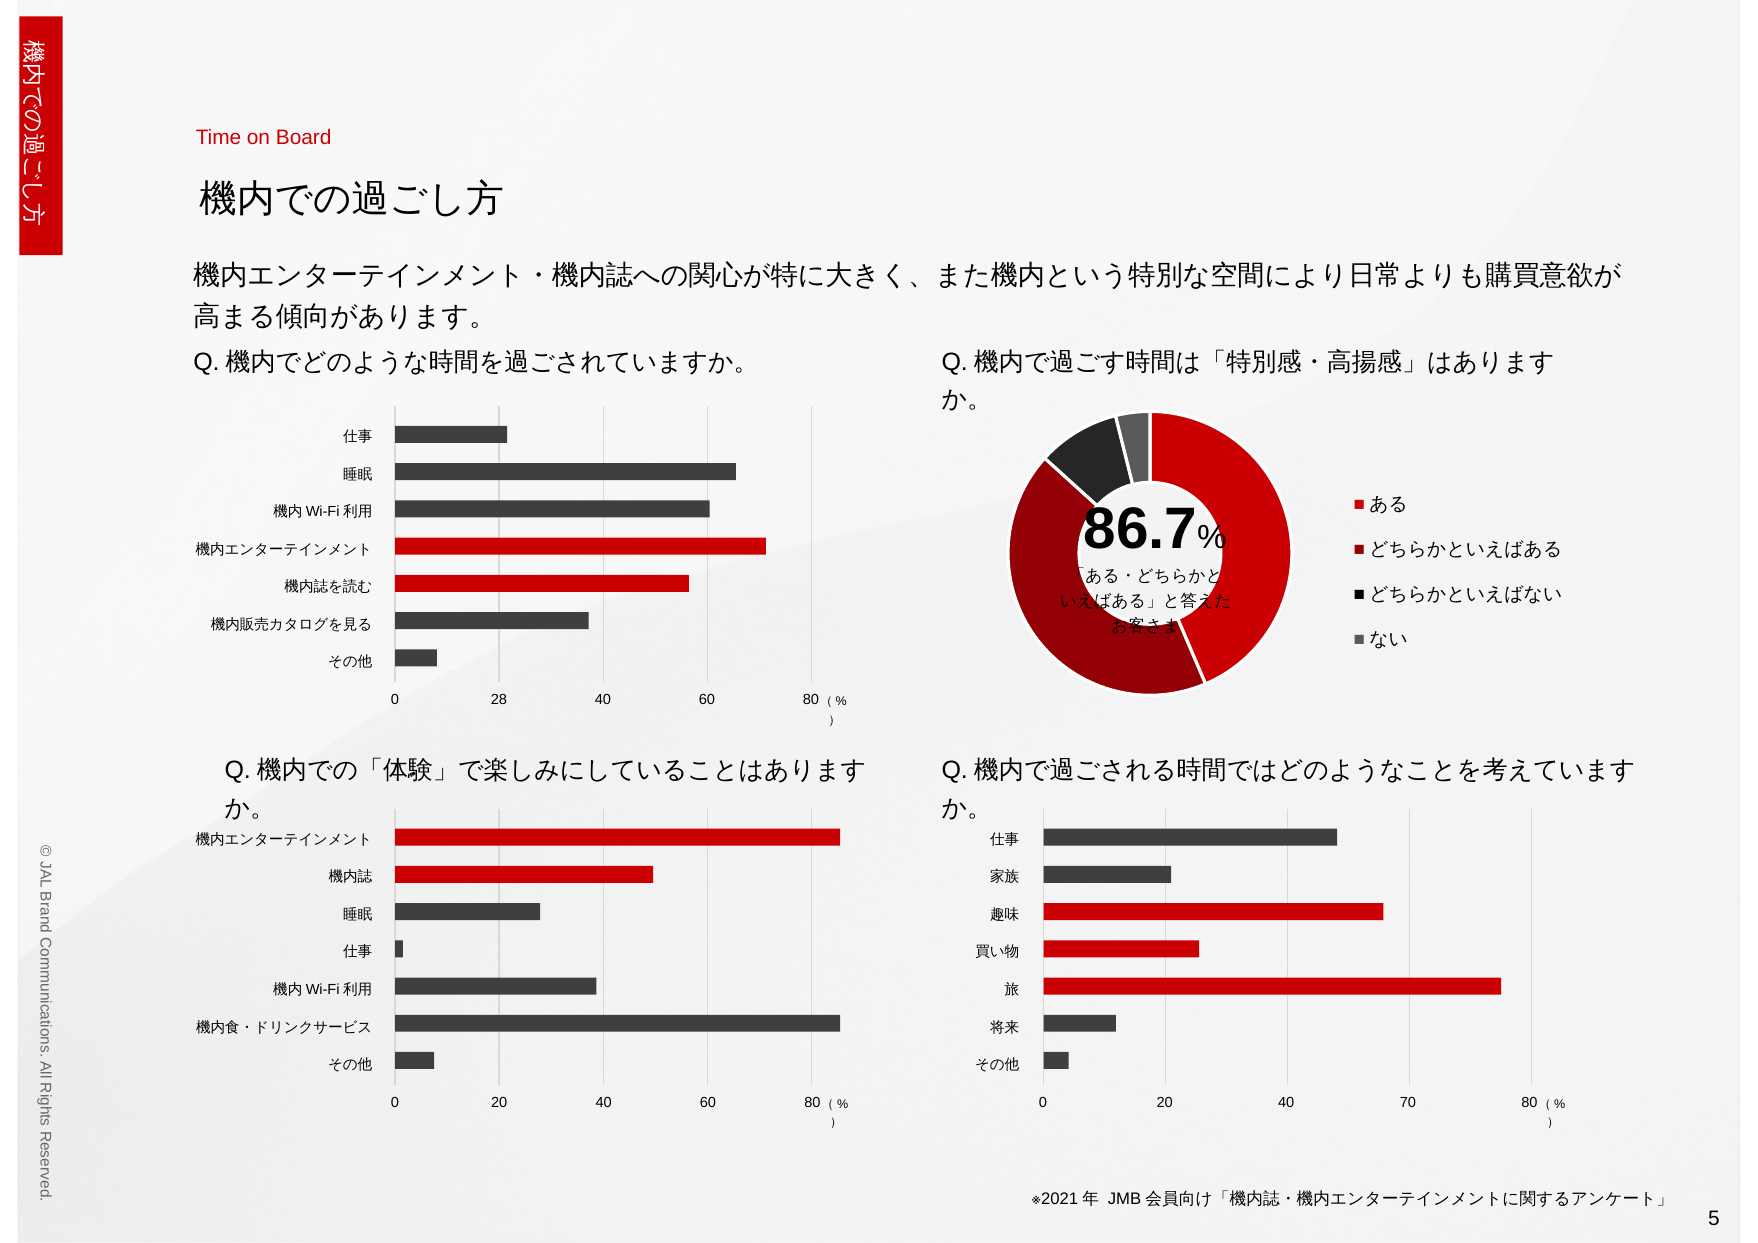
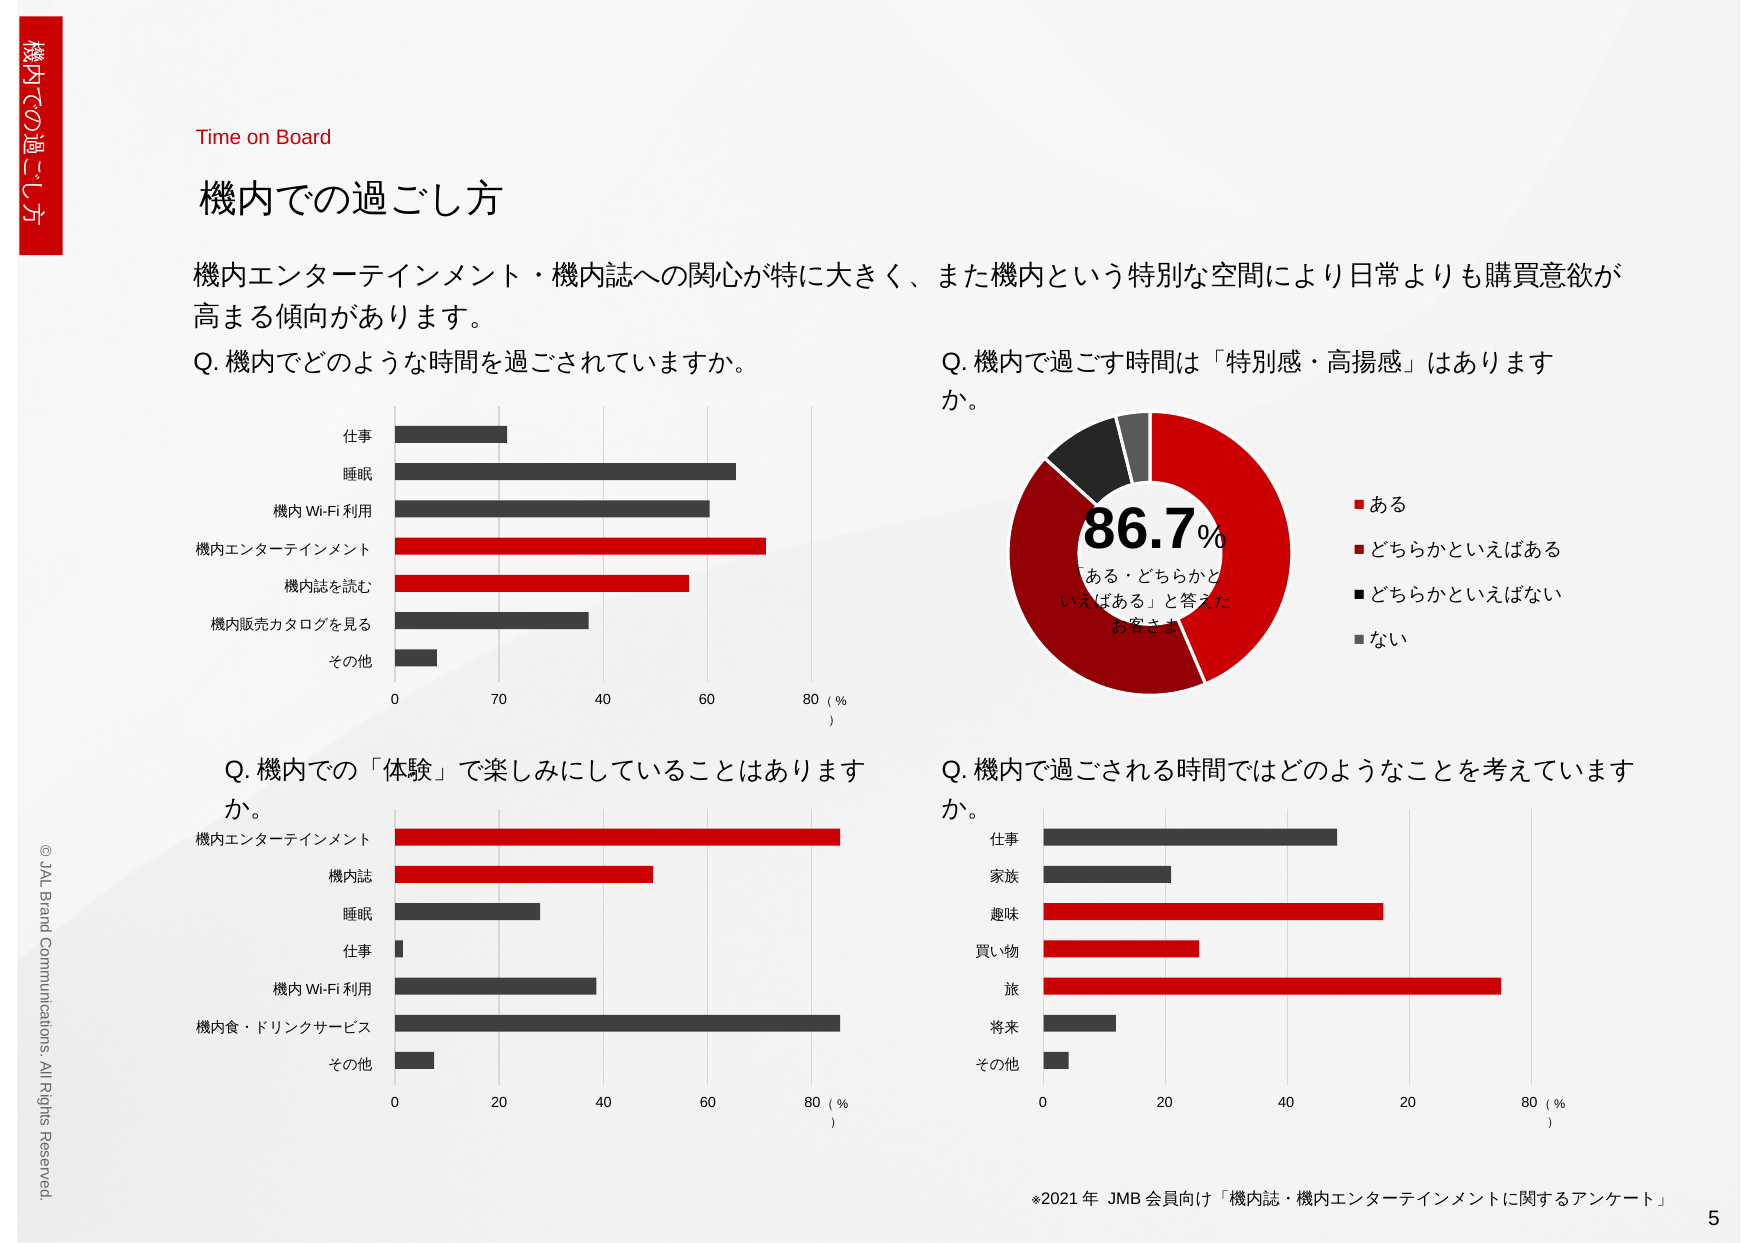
28: 28 -> 70
40 70: 70 -> 20
